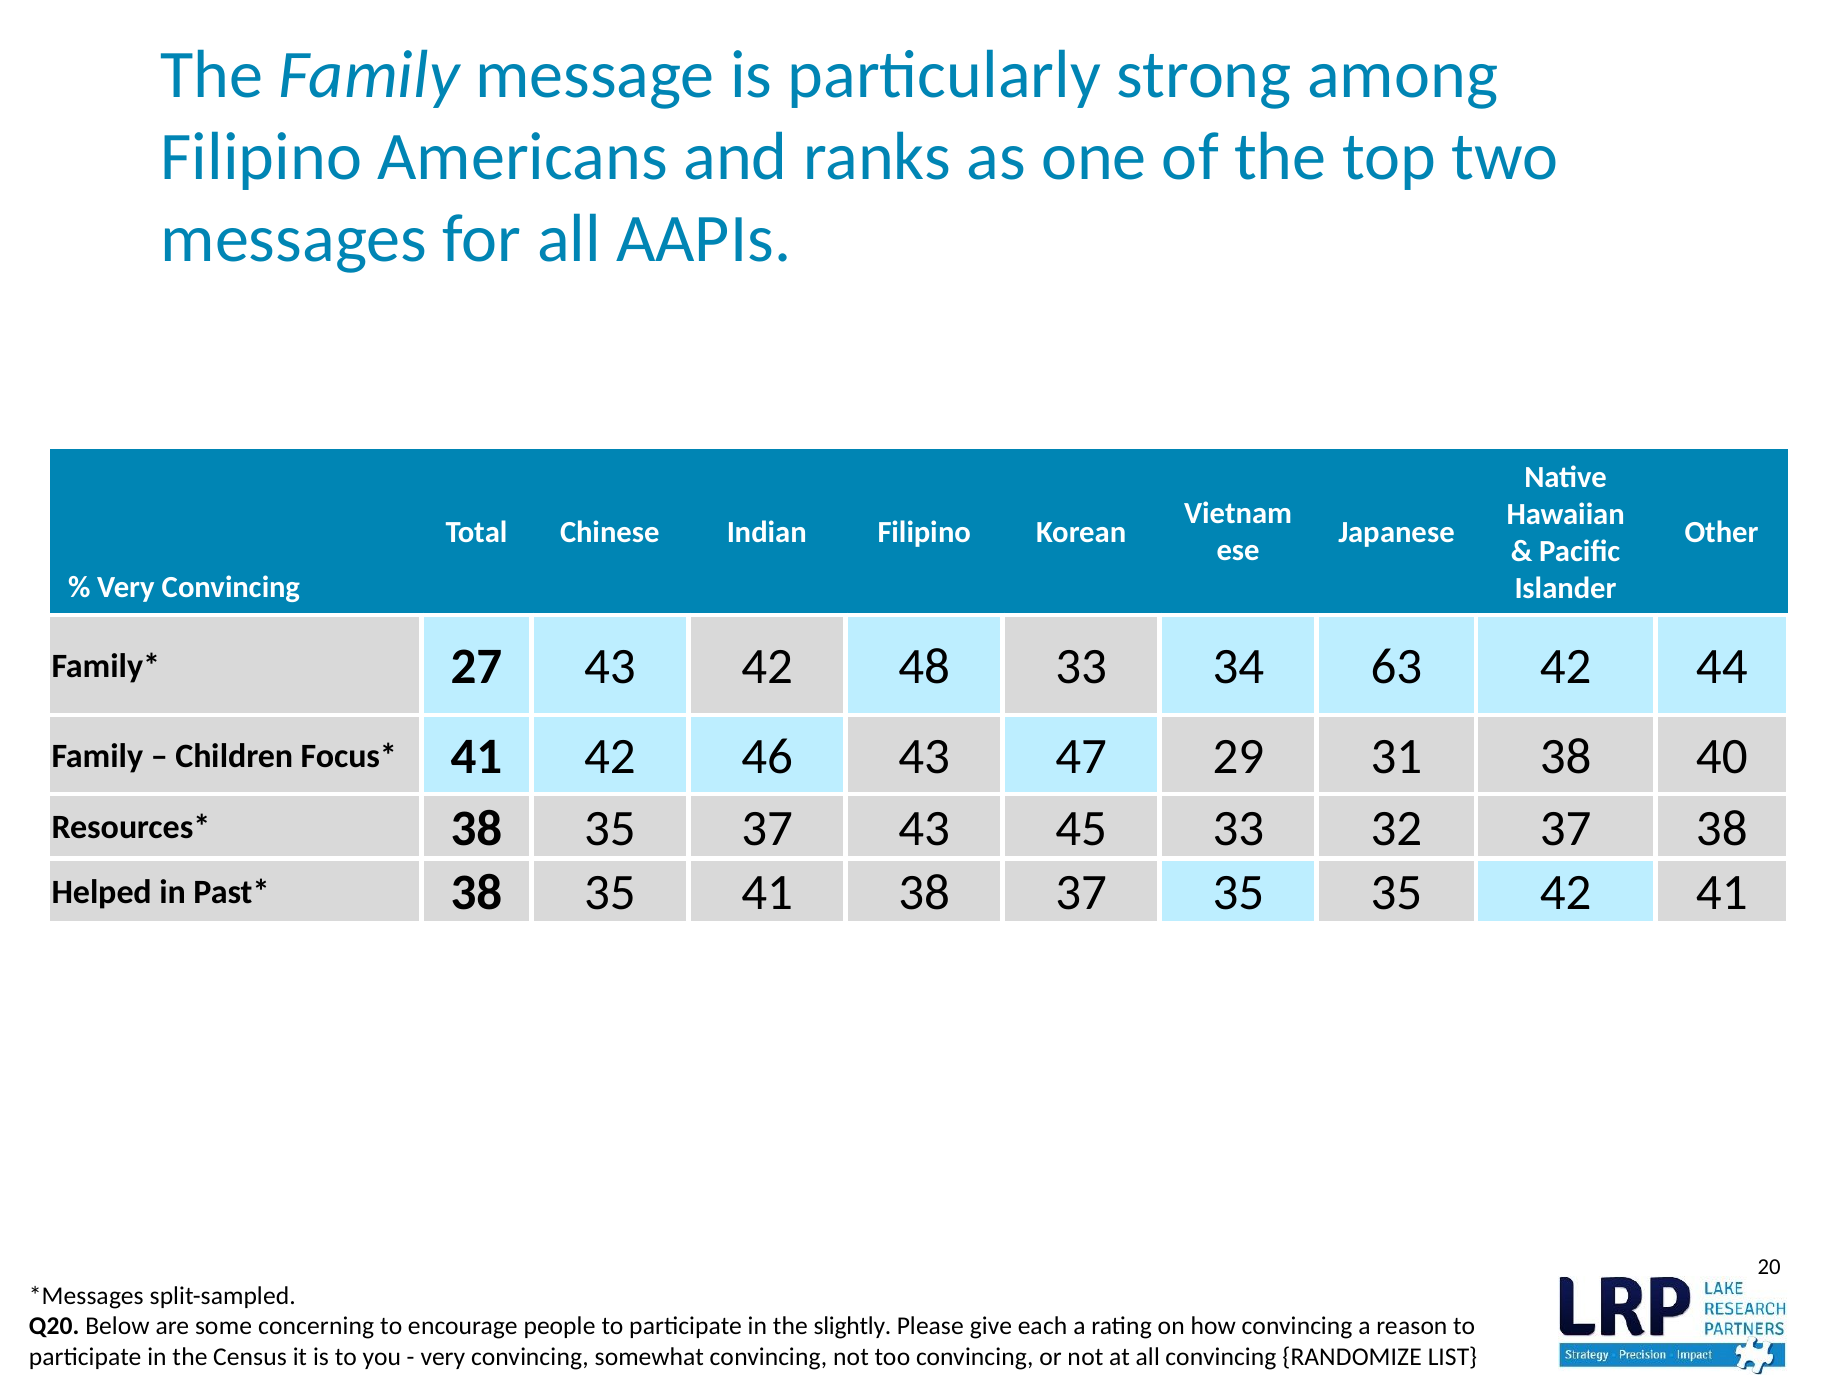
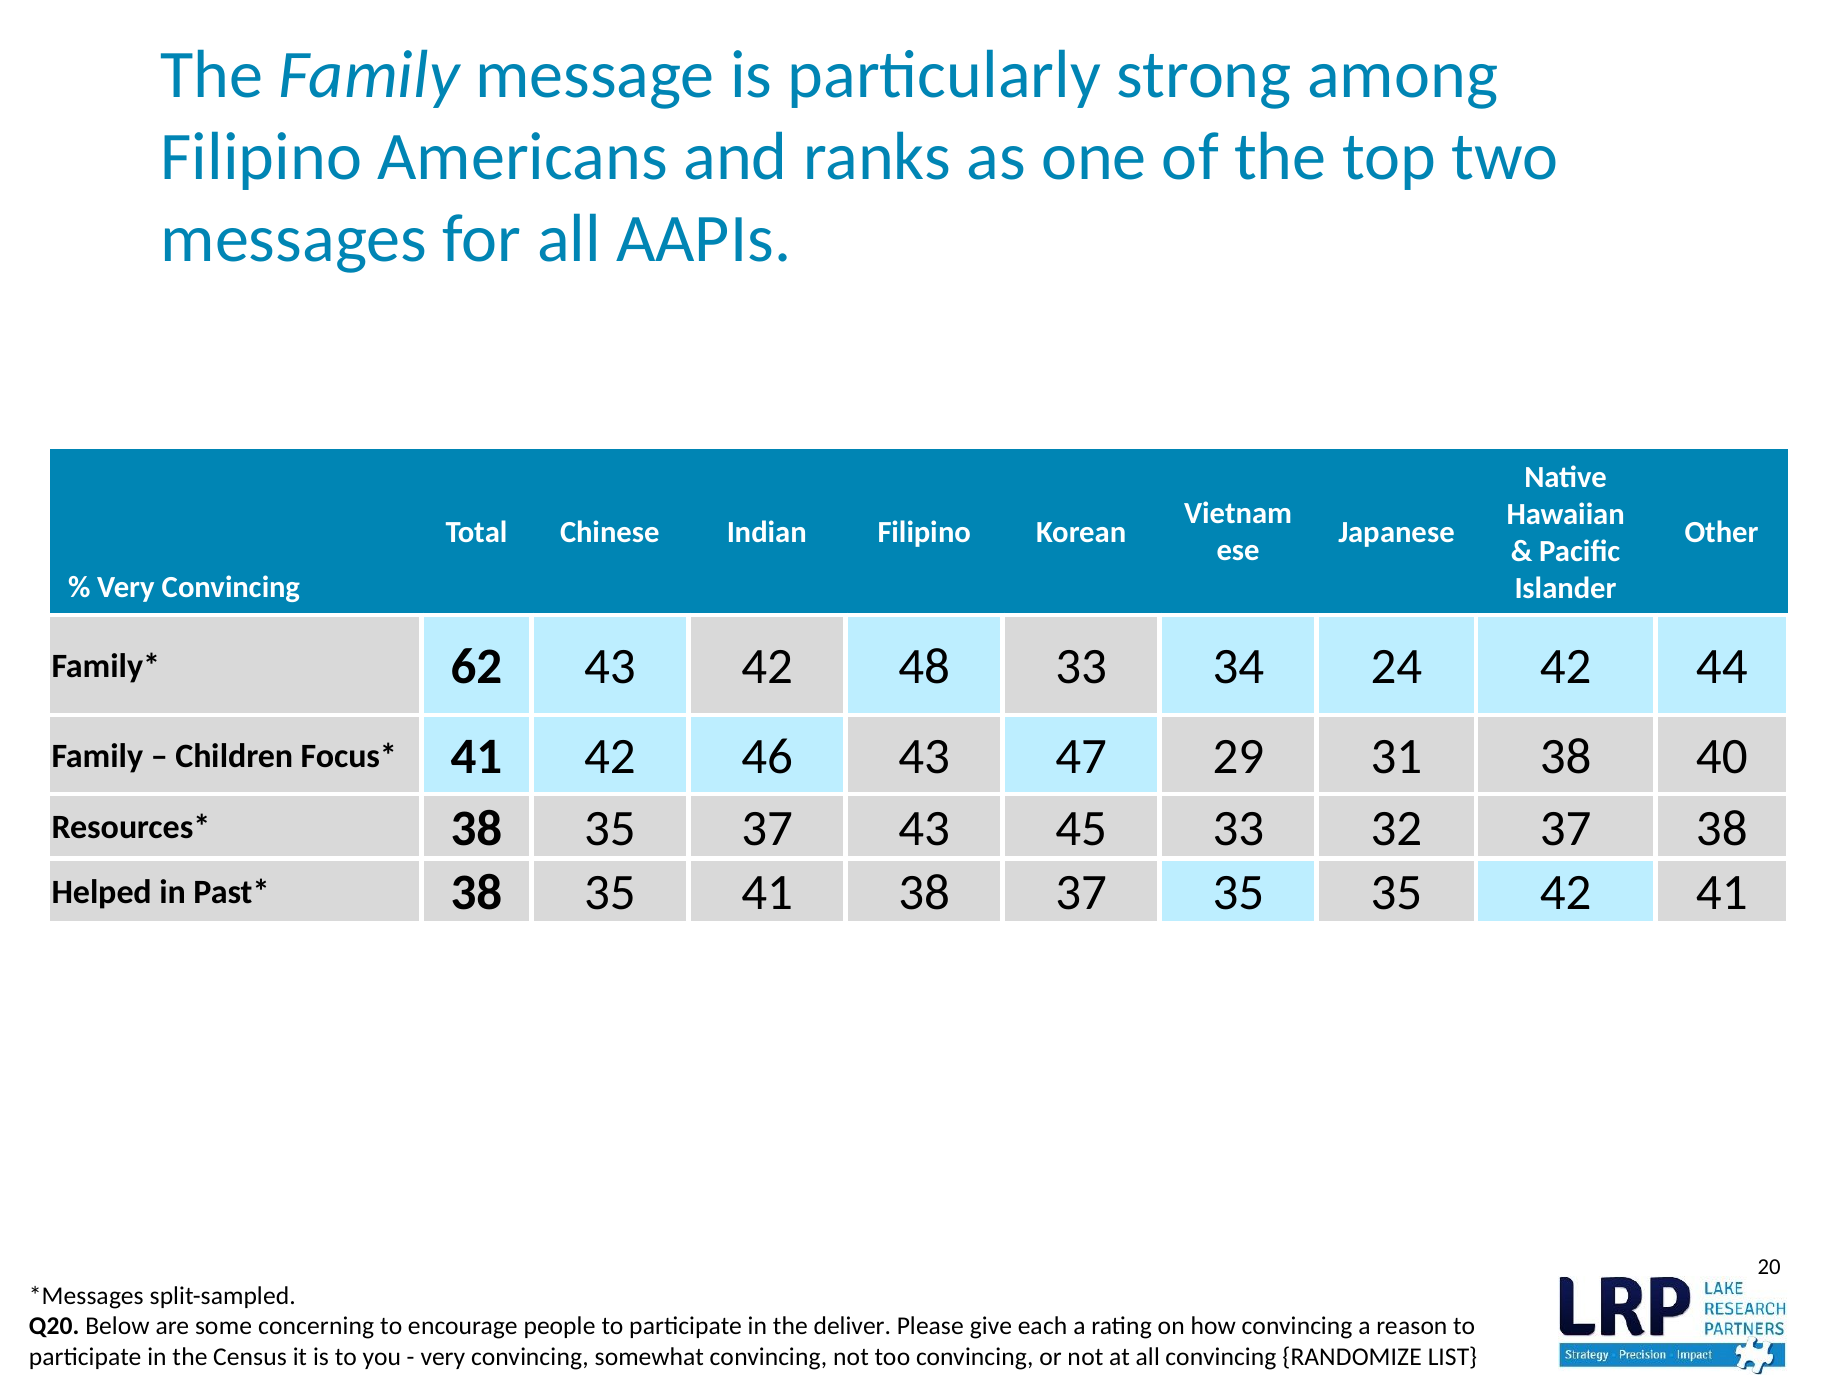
27: 27 -> 62
63: 63 -> 24
slightly: slightly -> deliver
